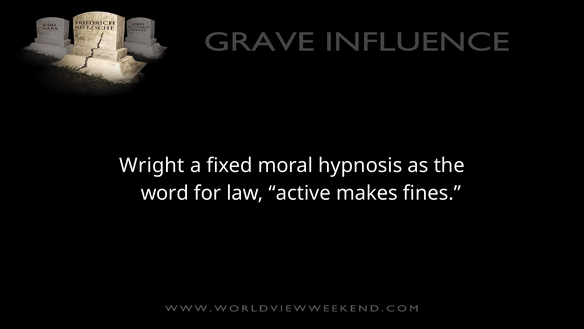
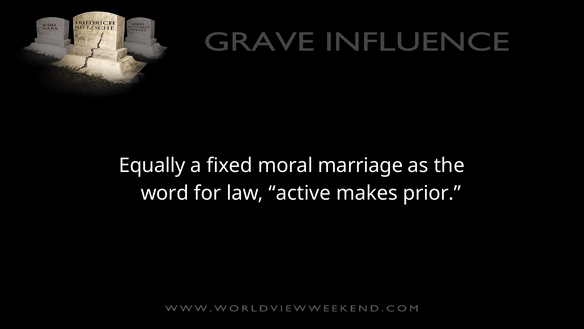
Wright: Wright -> Equally
hypnosis: hypnosis -> marriage
fines: fines -> prior
